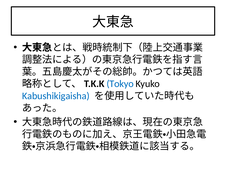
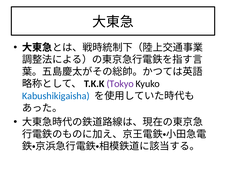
Tokyo colour: blue -> purple
